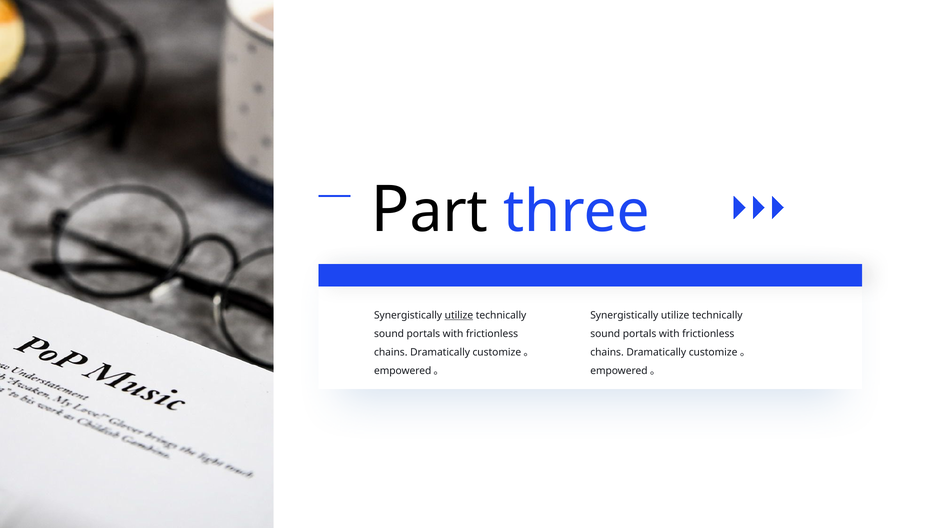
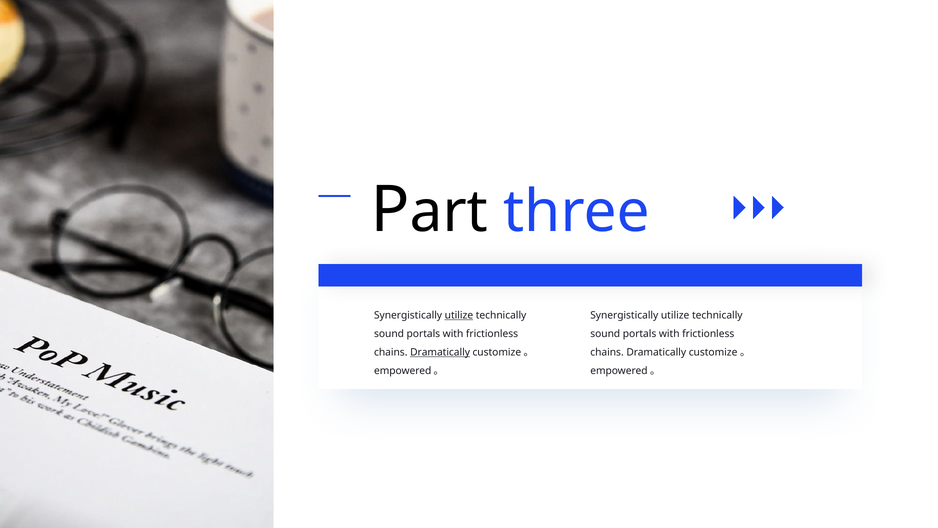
Dramatically at (440, 352) underline: none -> present
